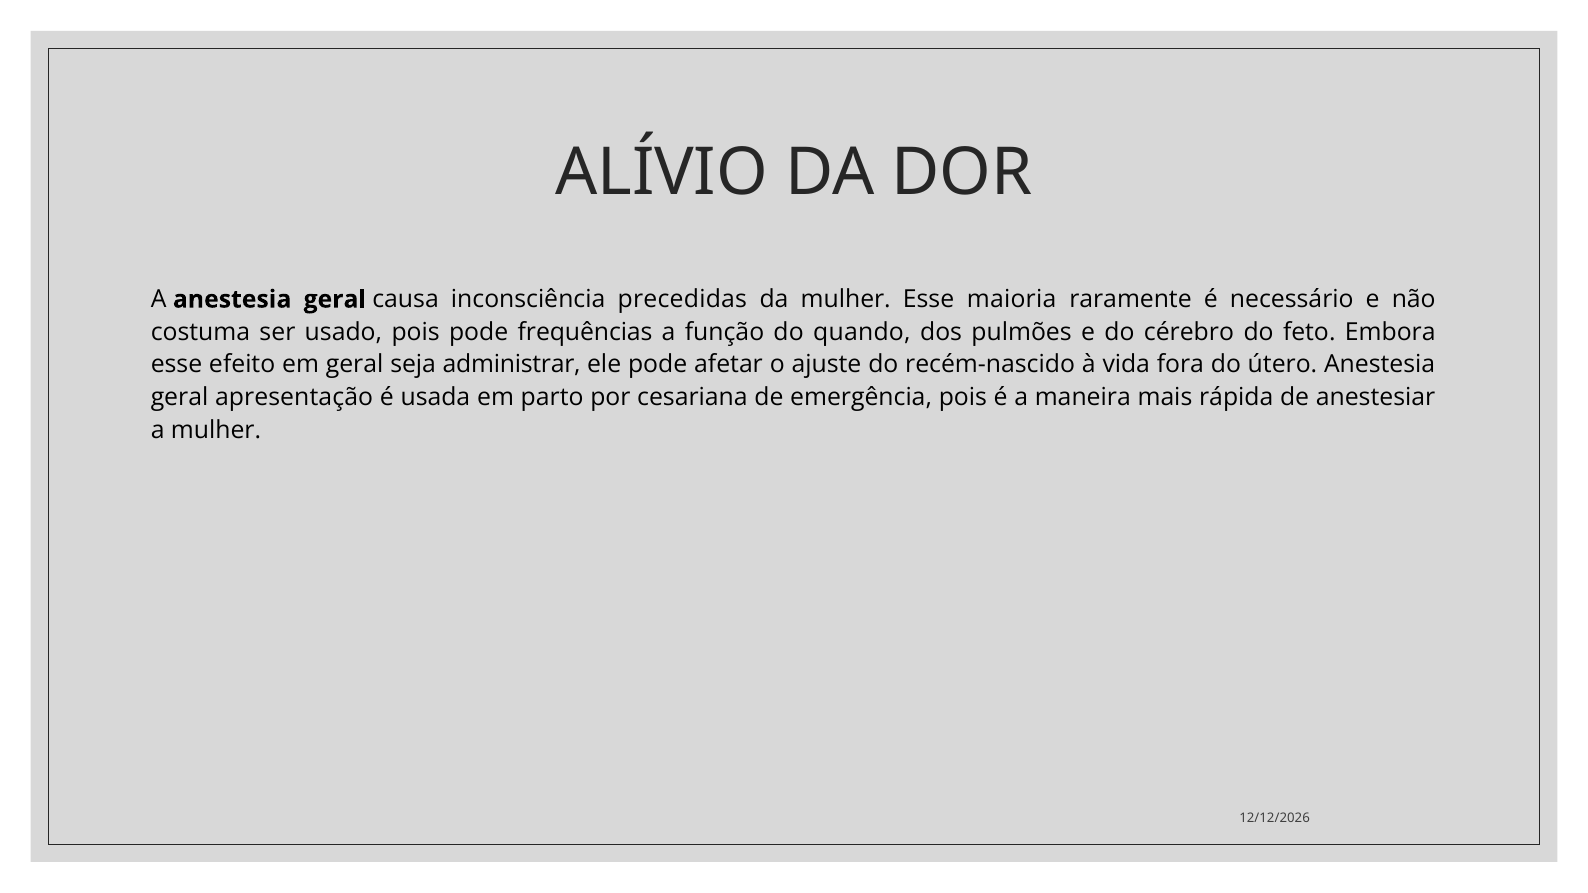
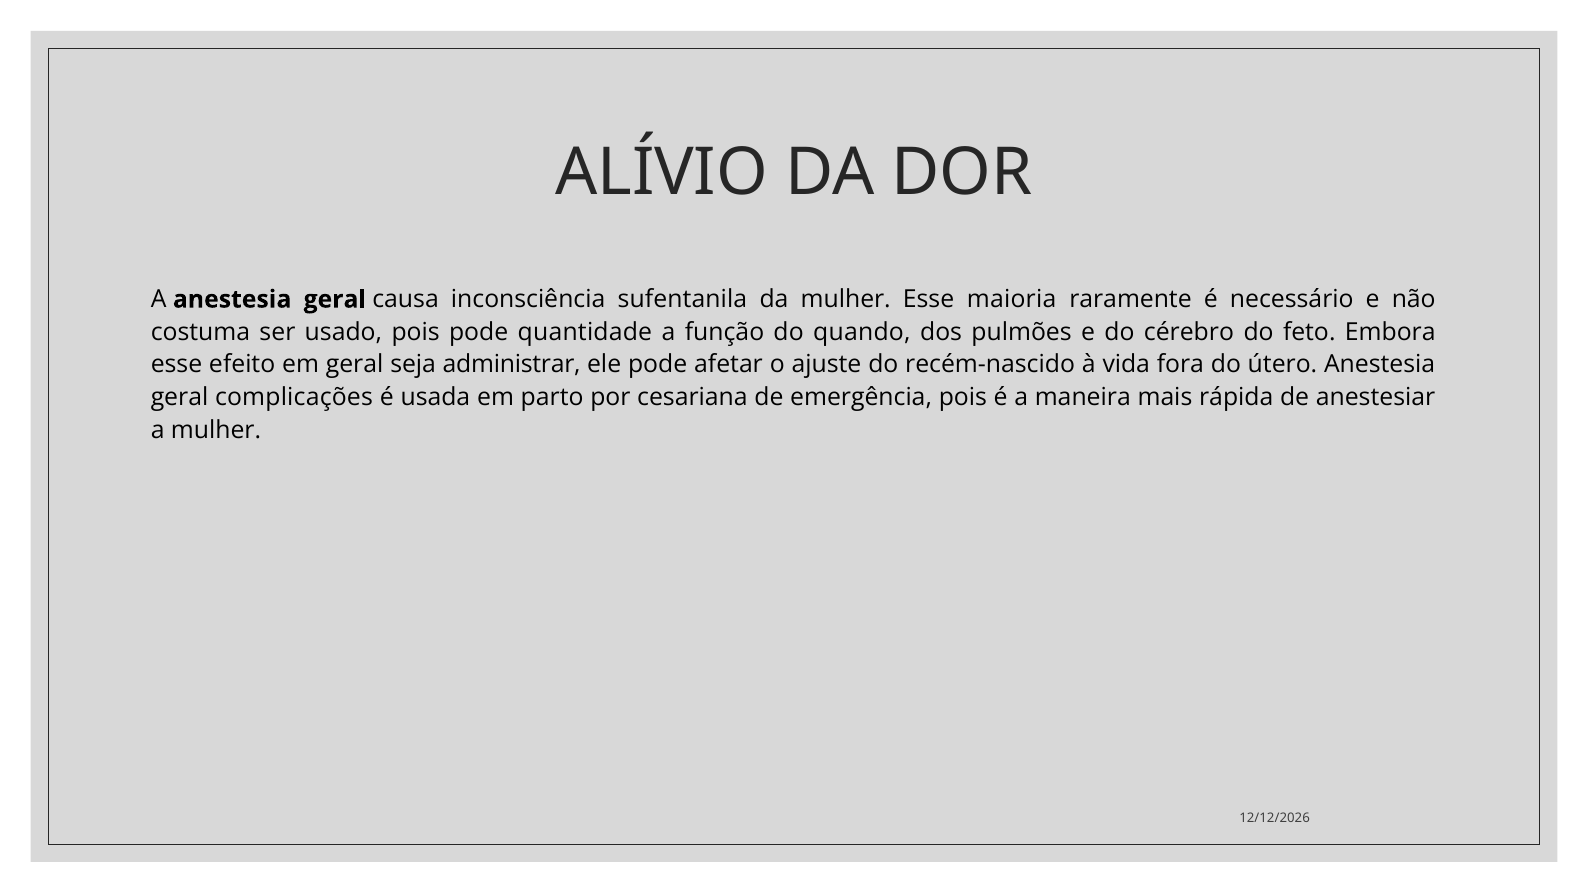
precedidas: precedidas -> sufentanila
frequências: frequências -> quantidade
apresentação: apresentação -> complicações
